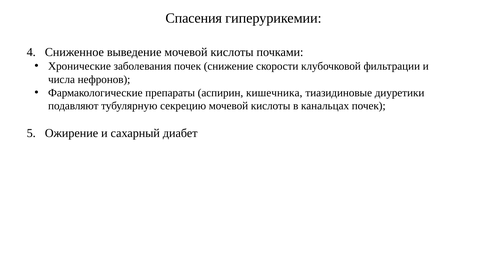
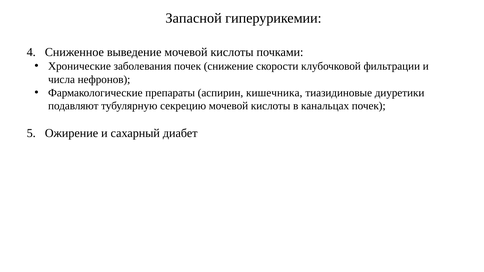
Спасения: Спасения -> Запасной
